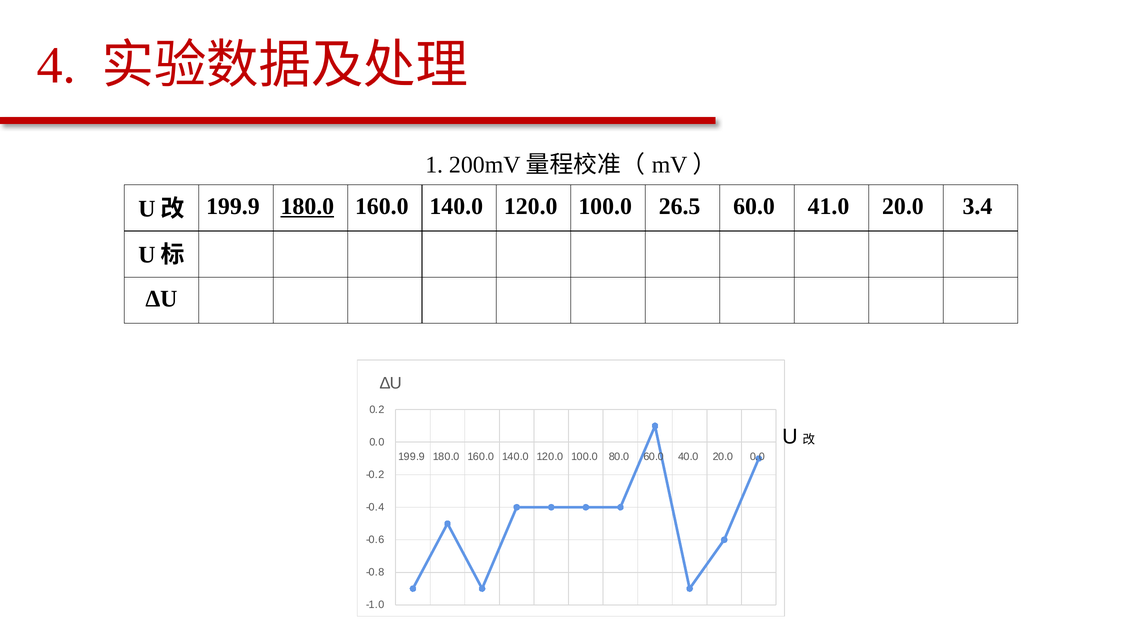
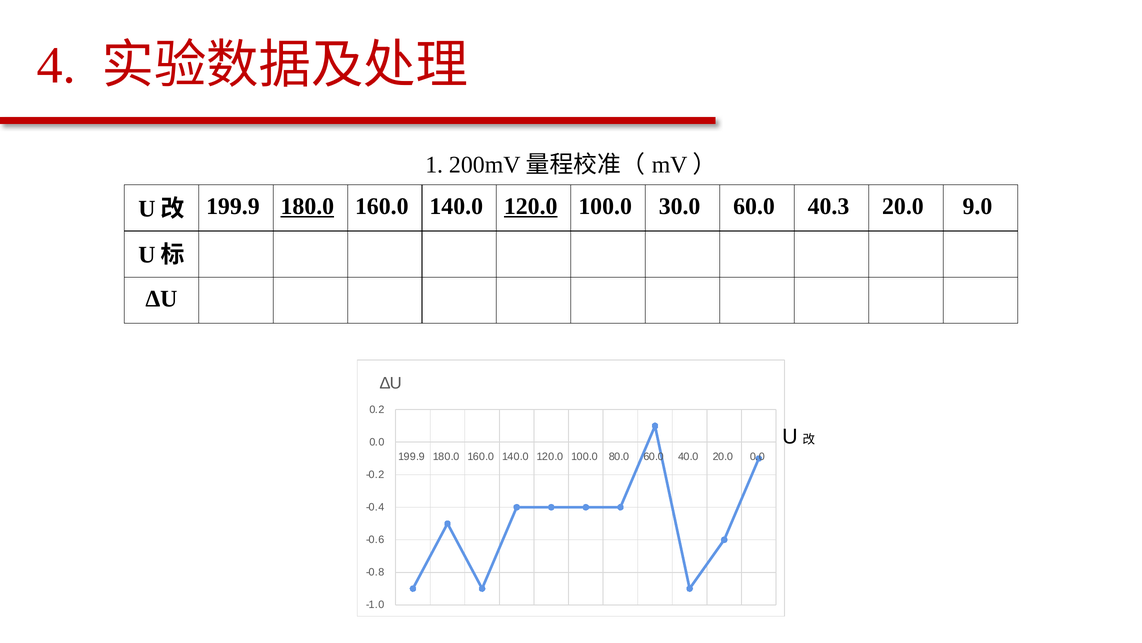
120.0 at (531, 206) underline: none -> present
26.5: 26.5 -> 30.0
41.0: 41.0 -> 40.3
3.4: 3.4 -> 9.0
